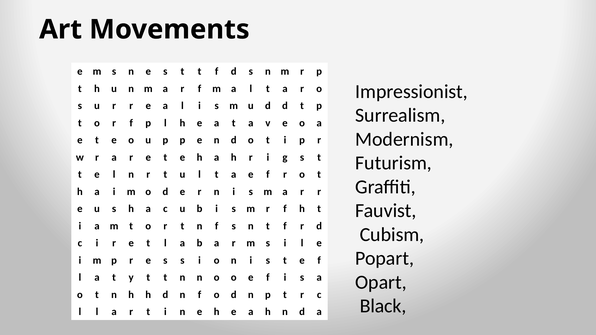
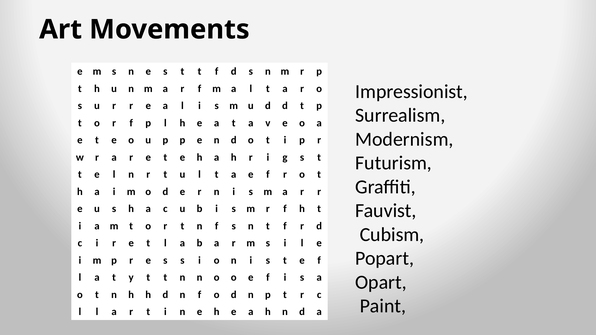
Black: Black -> Paint
